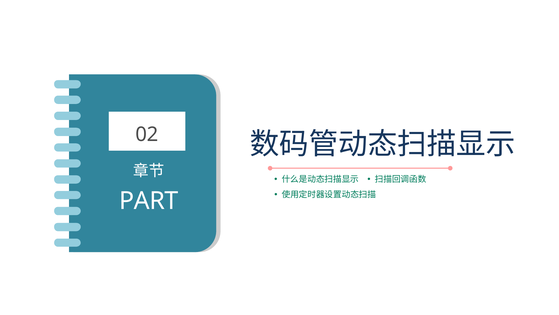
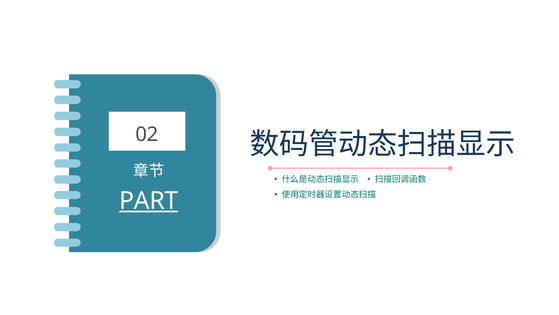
PART underline: none -> present
